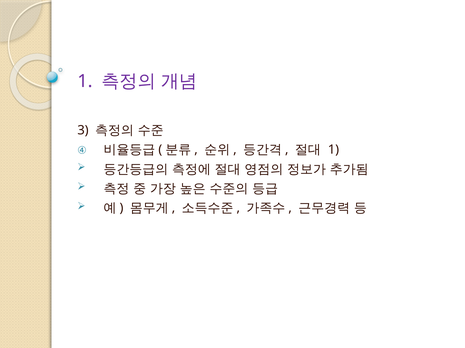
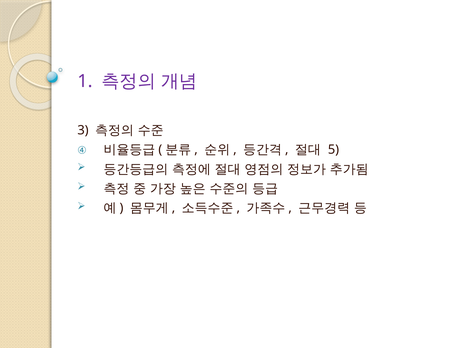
1 at (333, 150): 1 -> 5
